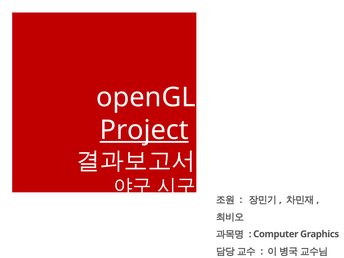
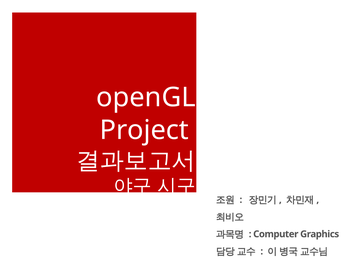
Project underline: present -> none
